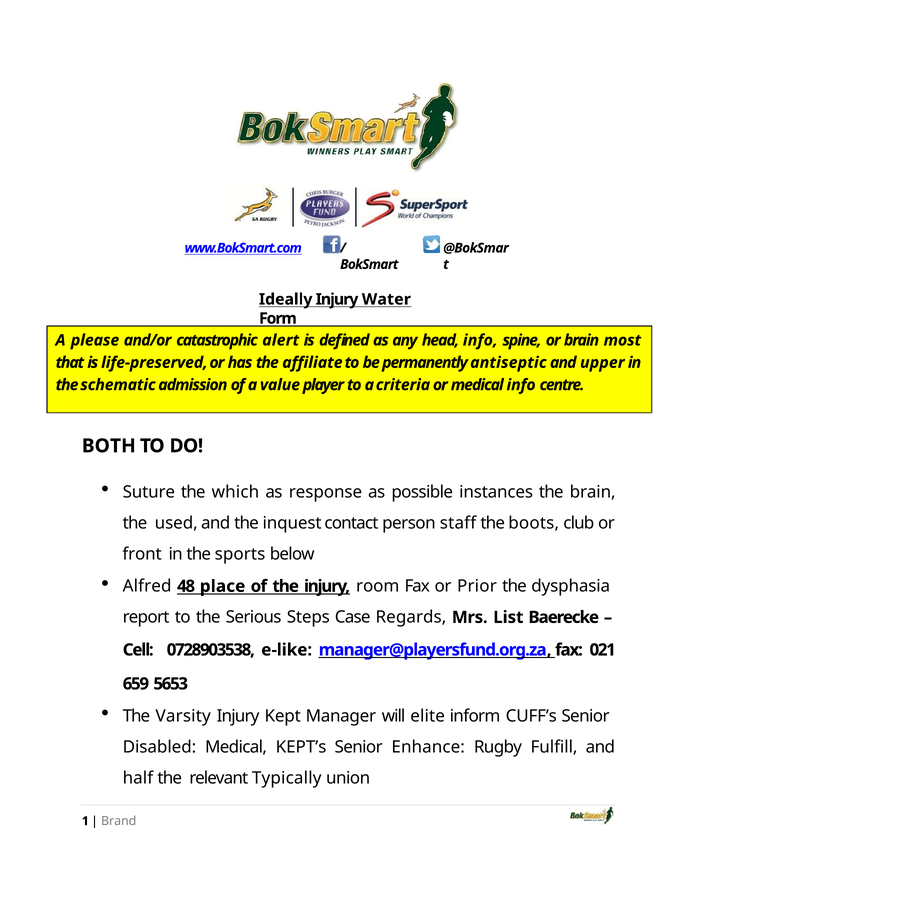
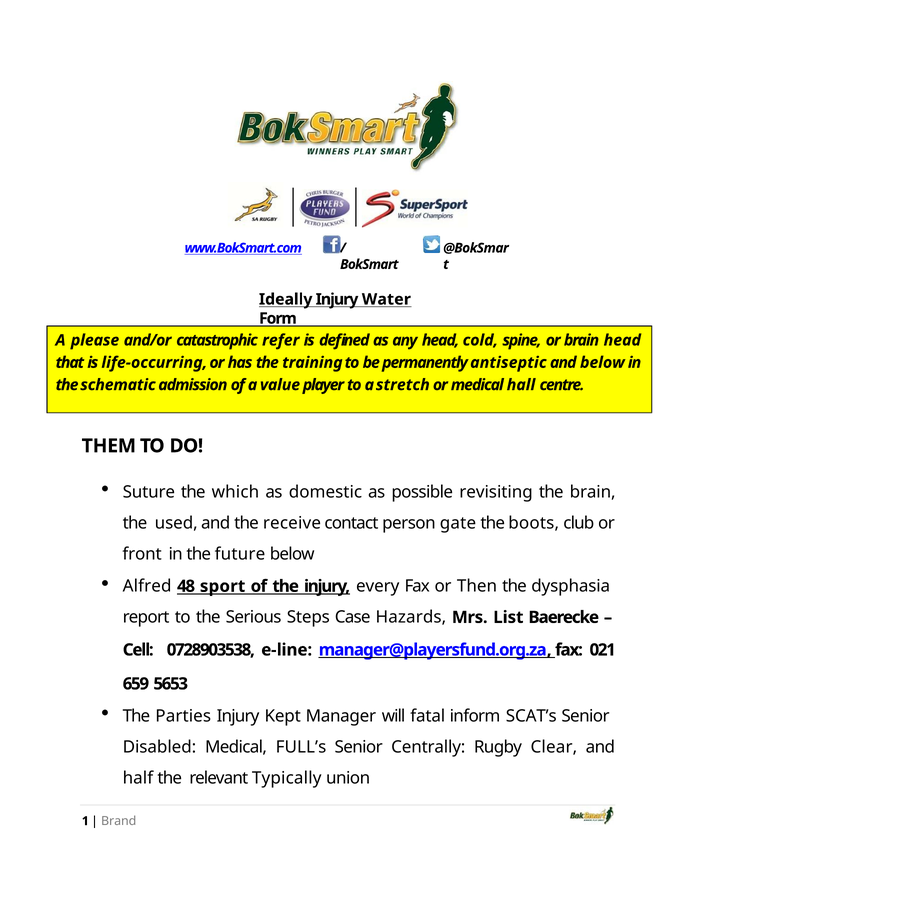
alert: alert -> refer
head info: info -> cold
brain most: most -> head
life‐preserved: life‐preserved -> life‐occurring
affiliate: affiliate -> training
and upper: upper -> below
criteria: criteria -> stretch
medical info: info -> hall
BOTH: BOTH -> THEM
response: response -> domestic
instances: instances -> revisiting
inquest: inquest -> receive
staff: staff -> gate
sports: sports -> future
place: place -> sport
room: room -> every
Prior: Prior -> Then
Regards: Regards -> Hazards
e‐like: e‐like -> e‐line
Varsity: Varsity -> Parties
elite: elite -> fatal
CUFF’s: CUFF’s -> SCAT’s
KEPT’s: KEPT’s -> FULL’s
Enhance: Enhance -> Centrally
Fulfill: Fulfill -> Clear
